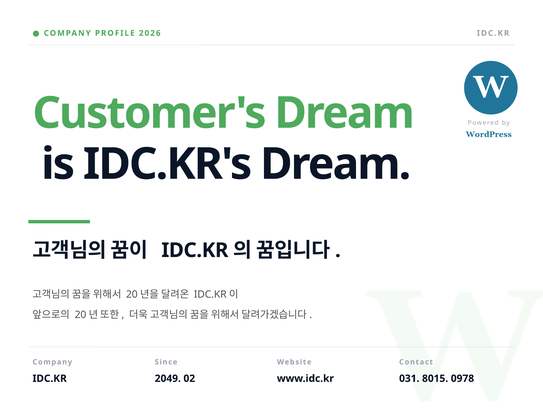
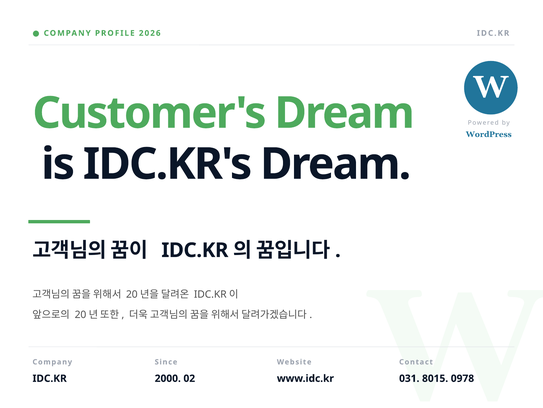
2049: 2049 -> 2000
